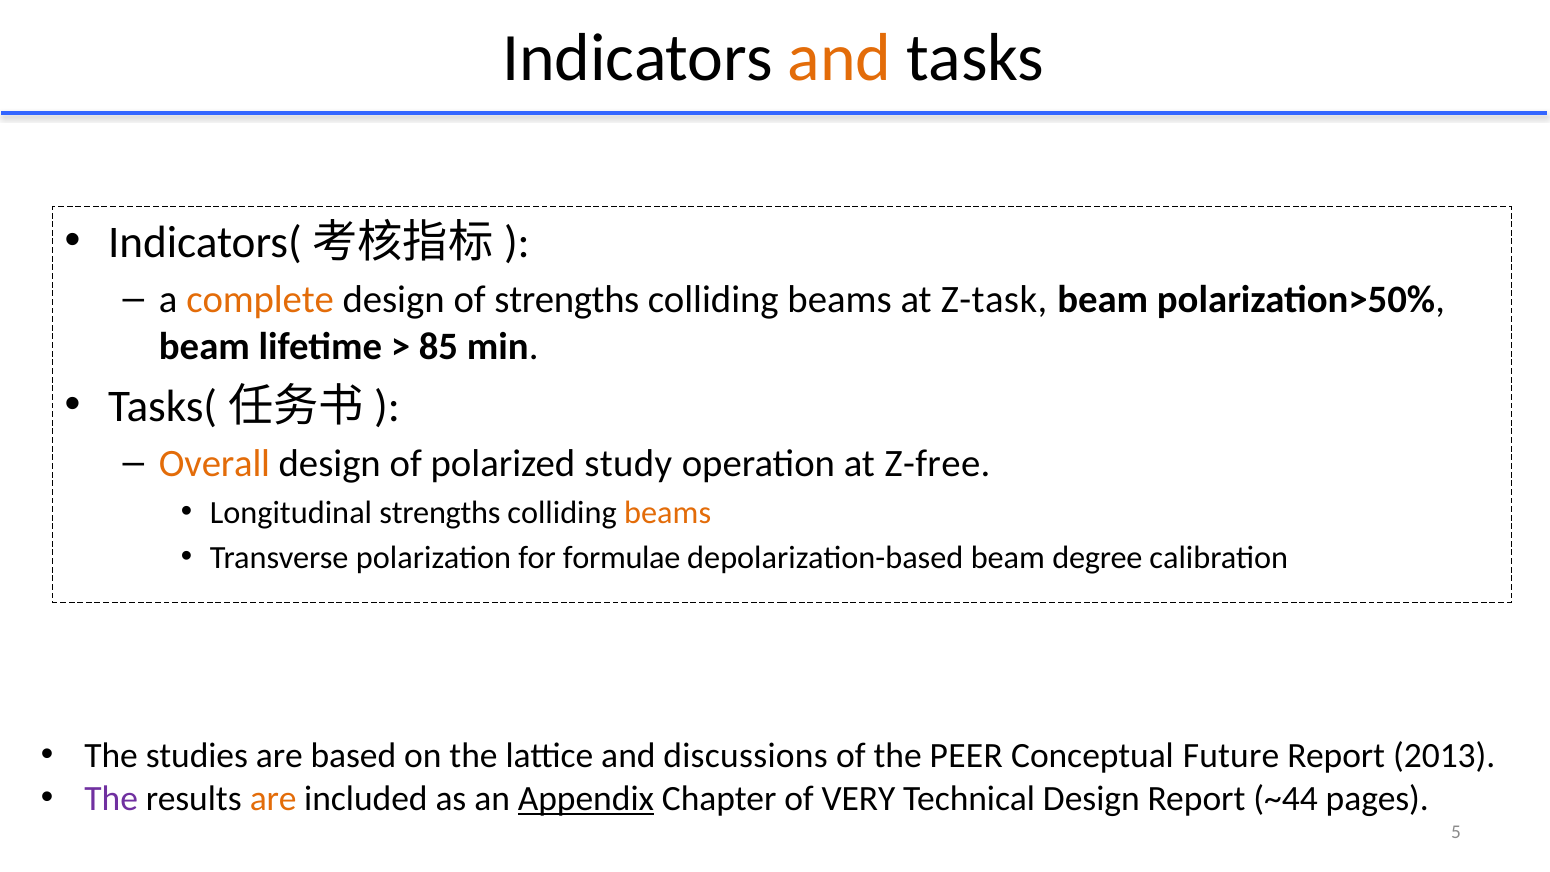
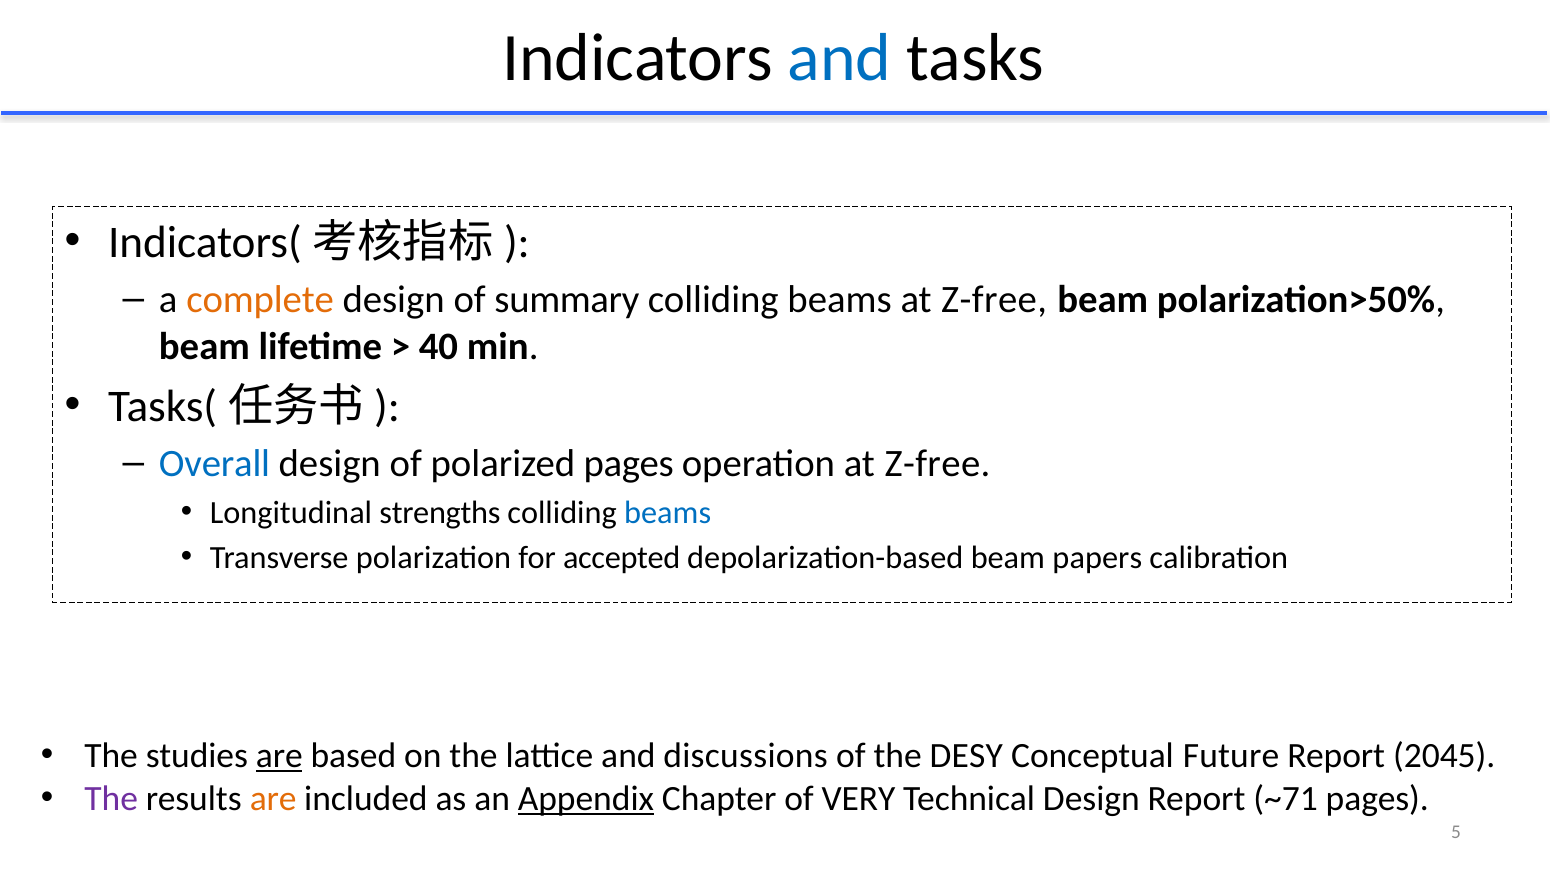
and at (840, 58) colour: orange -> blue
of strengths: strengths -> summary
beams at Z-task: Z-task -> Z-free
85: 85 -> 40
Overall colour: orange -> blue
polarized study: study -> pages
beams at (668, 513) colour: orange -> blue
formulae: formulae -> accepted
degree: degree -> papers
are at (279, 756) underline: none -> present
PEER: PEER -> DESY
2013: 2013 -> 2045
~44: ~44 -> ~71
